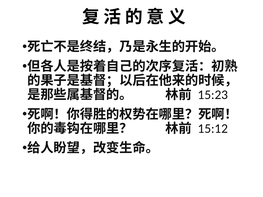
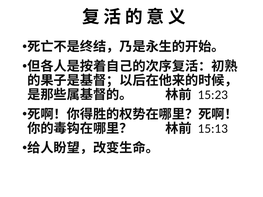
15:12: 15:12 -> 15:13
